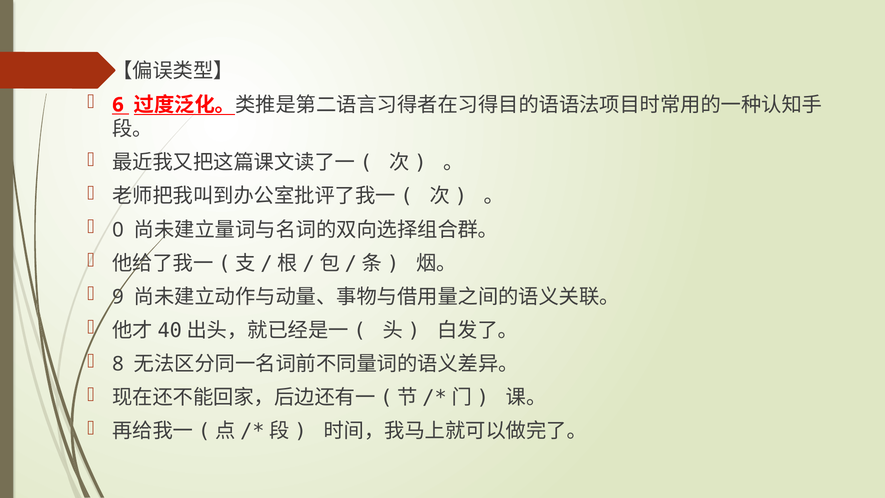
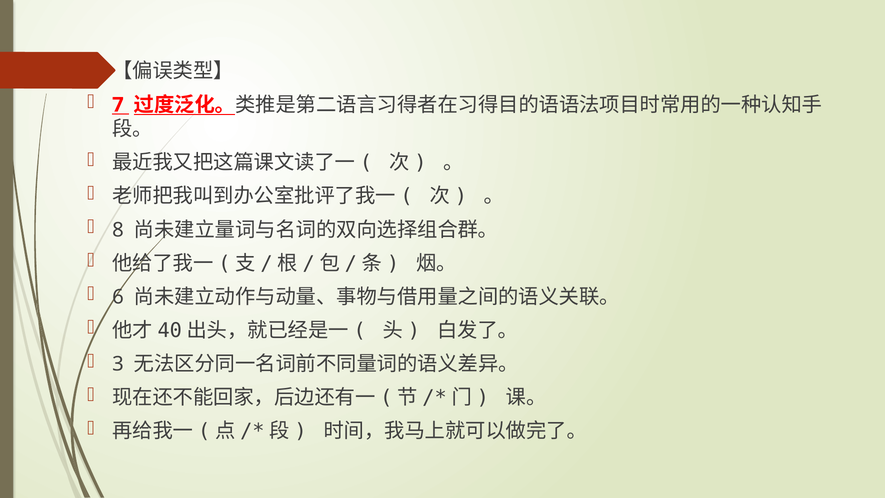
6: 6 -> 7
0: 0 -> 8
9: 9 -> 6
8: 8 -> 3
